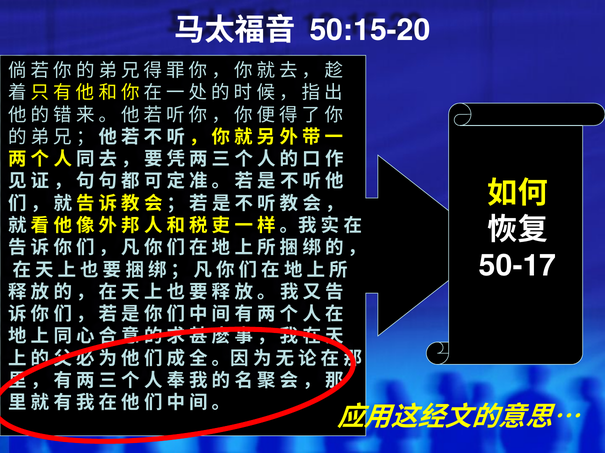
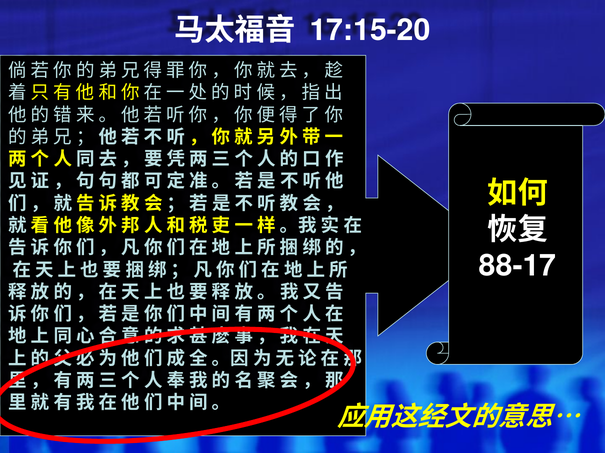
50:15-20: 50:15-20 -> 17:15-20
50-17: 50-17 -> 88-17
